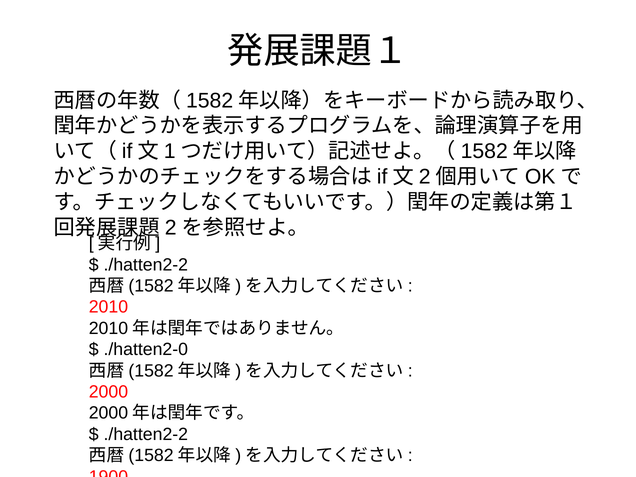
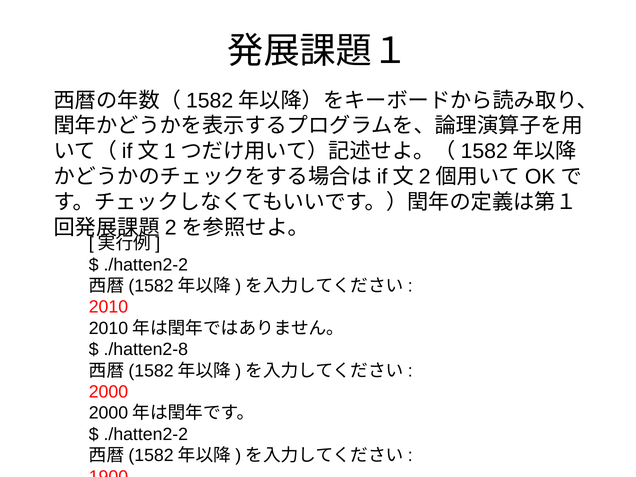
./hatten2-0: ./hatten2-0 -> ./hatten2-8
